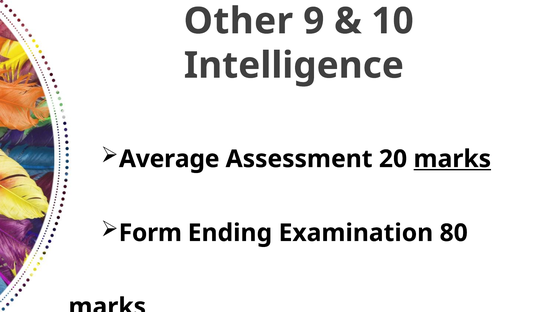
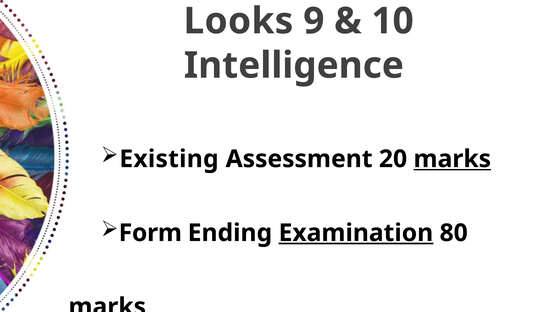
Other: Other -> Looks
Average: Average -> Existing
Examination underline: none -> present
